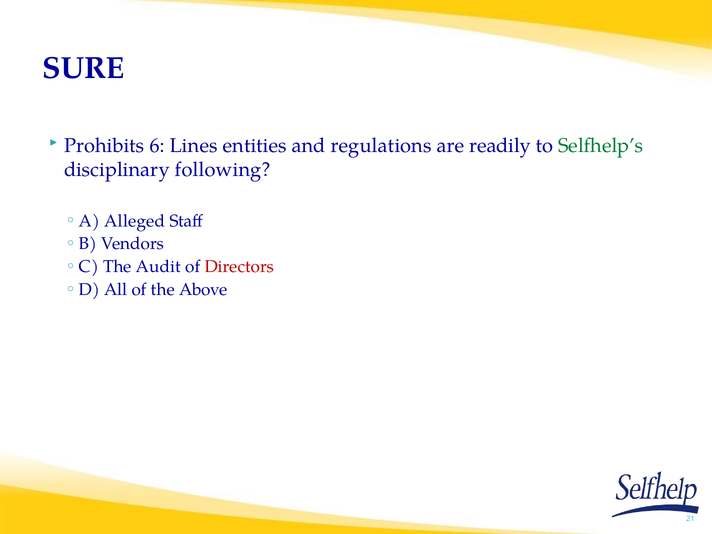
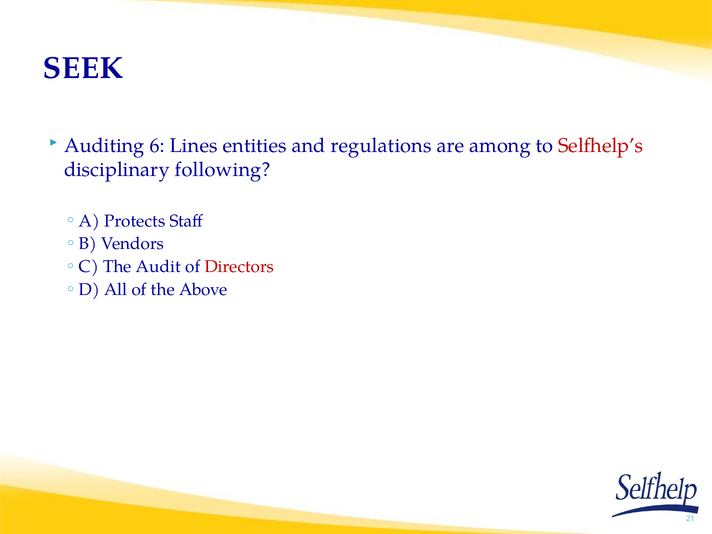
SURE: SURE -> SEEK
Prohibits: Prohibits -> Auditing
readily: readily -> among
Selfhelp’s colour: green -> red
Alleged: Alleged -> Protects
